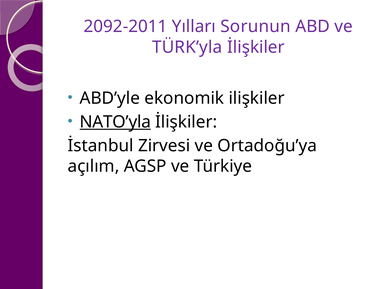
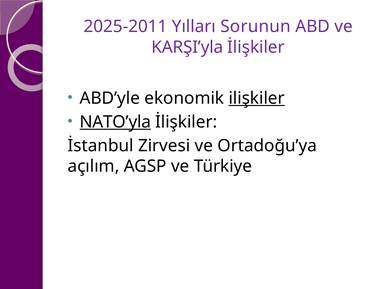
2092-2011: 2092-2011 -> 2025-2011
TÜRK’yla: TÜRK’yla -> KARŞI’yla
ilişkiler underline: none -> present
